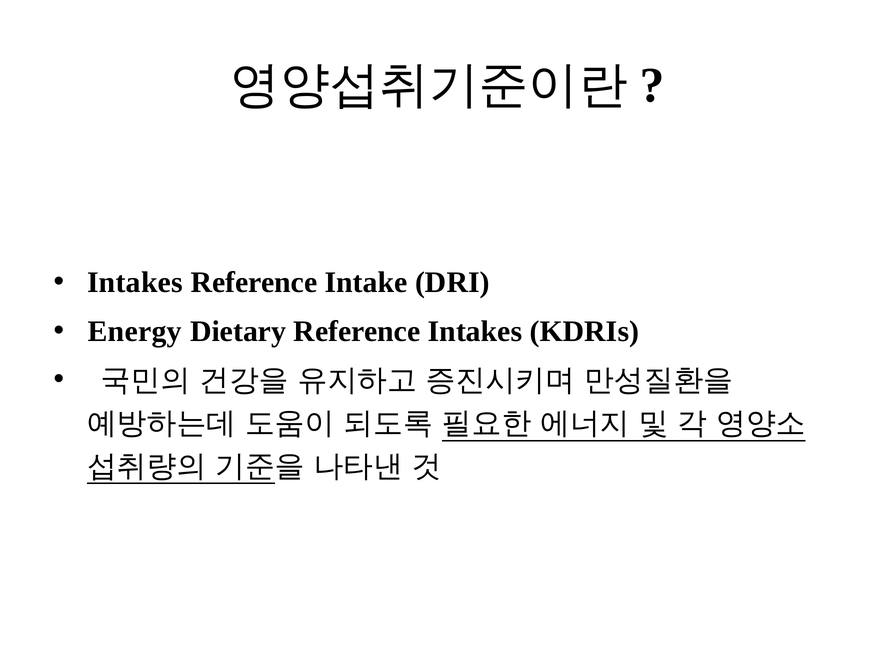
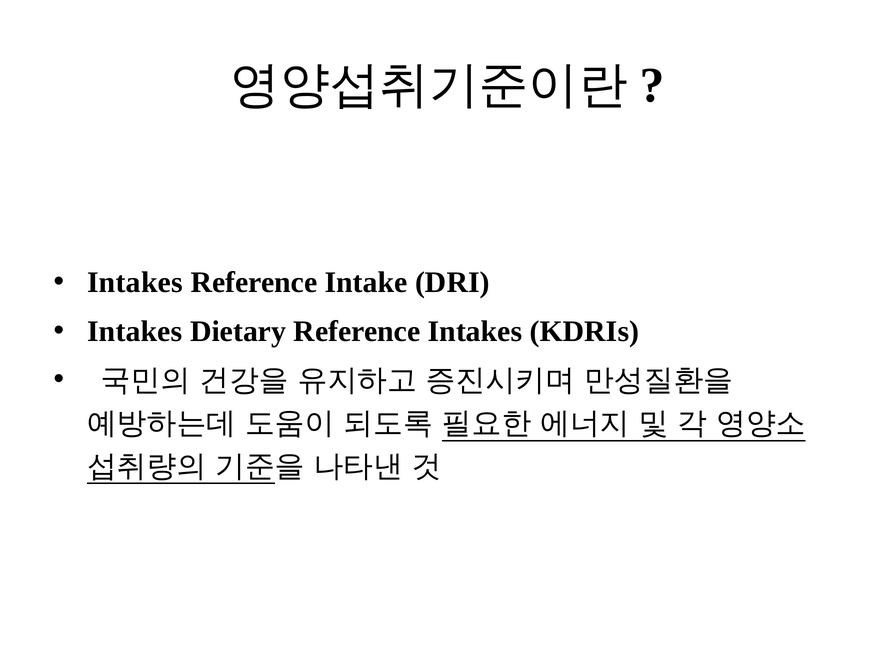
Energy at (135, 332): Energy -> Intakes
